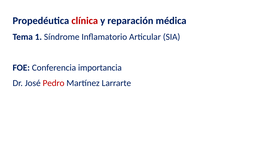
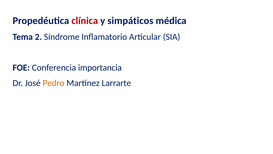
reparación: reparación -> simpáticos
1: 1 -> 2
Pedro colour: red -> orange
